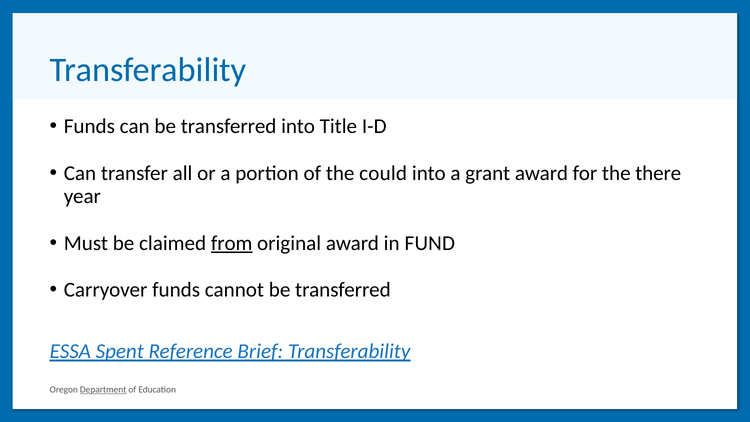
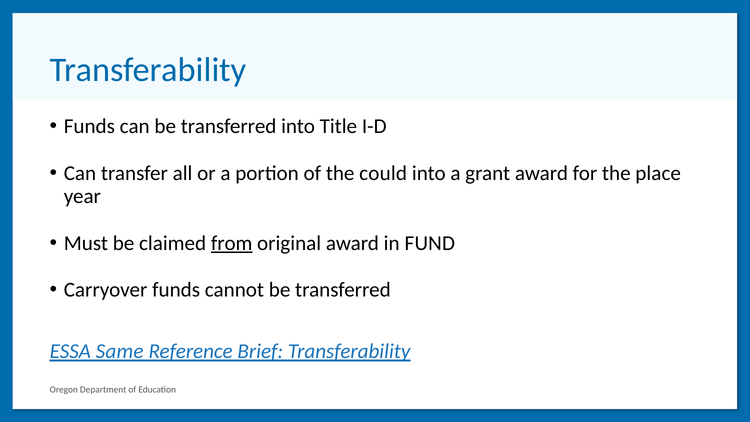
there: there -> place
Spent: Spent -> Same
Department underline: present -> none
